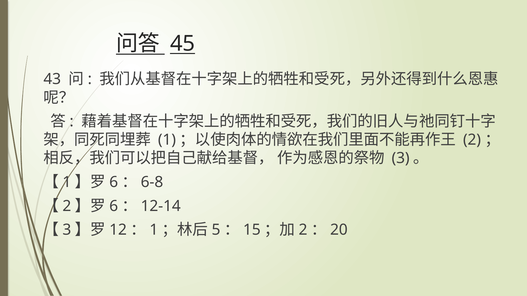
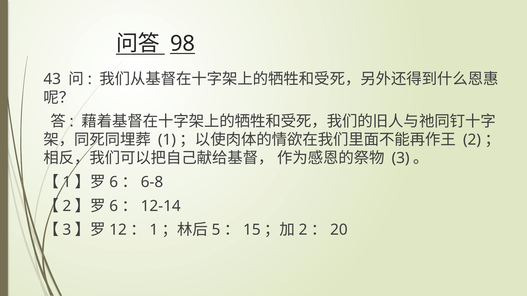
45: 45 -> 98
